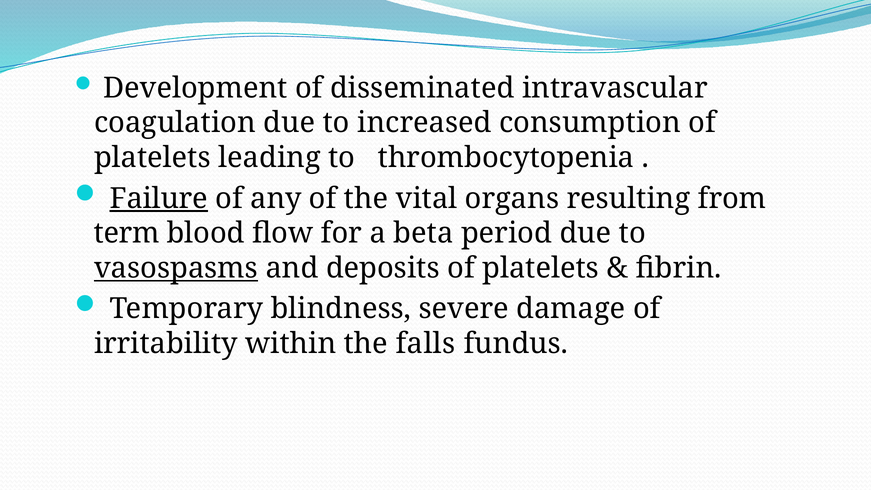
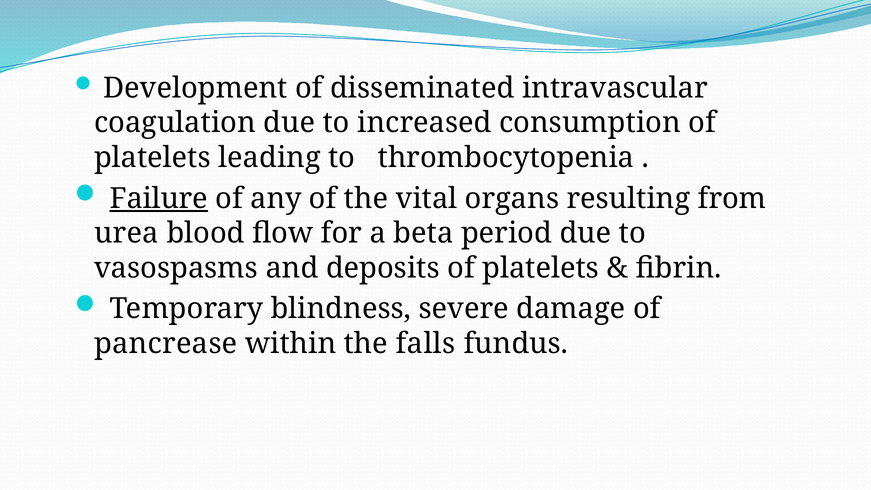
term: term -> urea
vasospasms underline: present -> none
irritability: irritability -> pancrease
